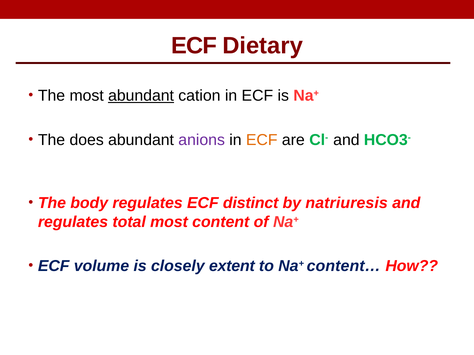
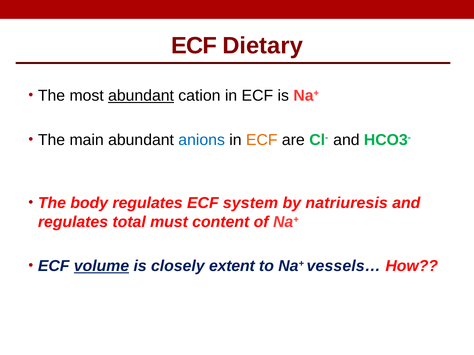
does: does -> main
anions colour: purple -> blue
distinct: distinct -> system
total most: most -> must
volume underline: none -> present
content…: content… -> vessels…
